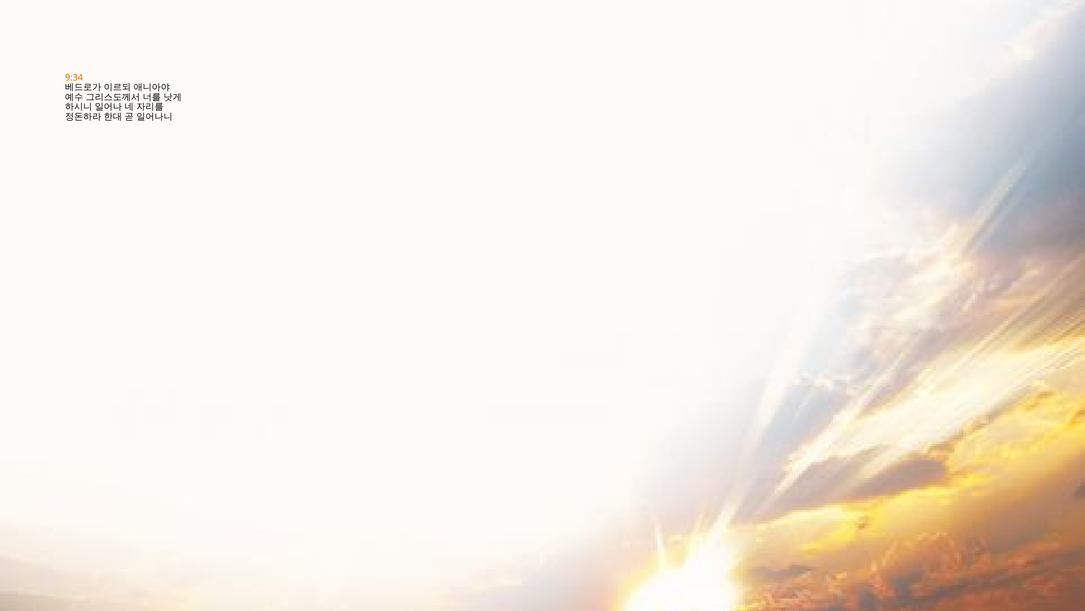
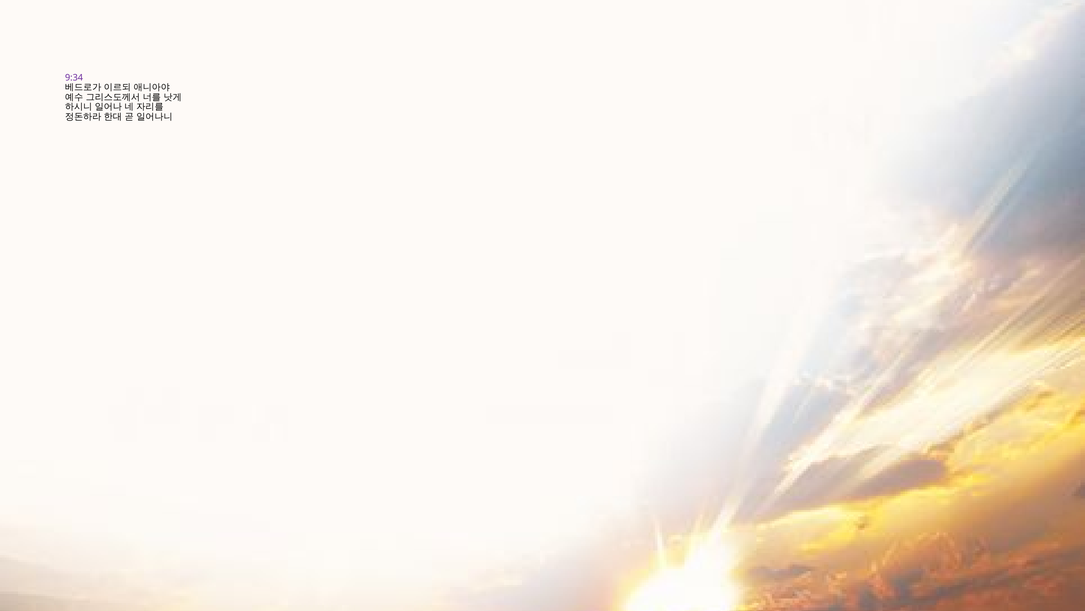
9:34 colour: orange -> purple
